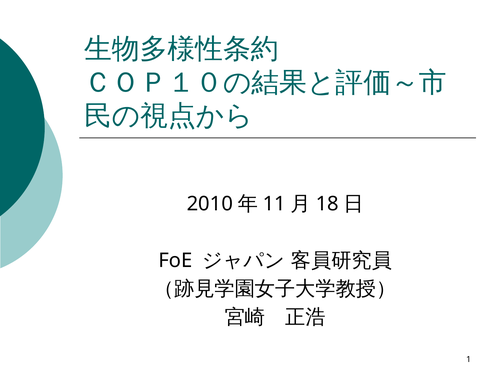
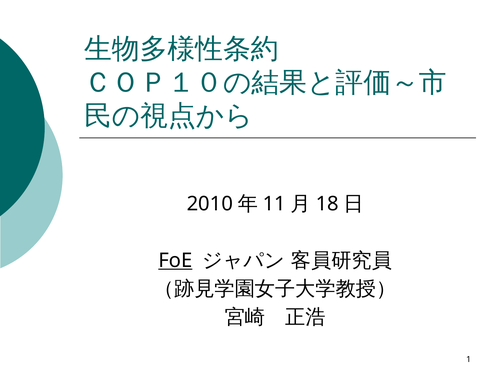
FoE underline: none -> present
